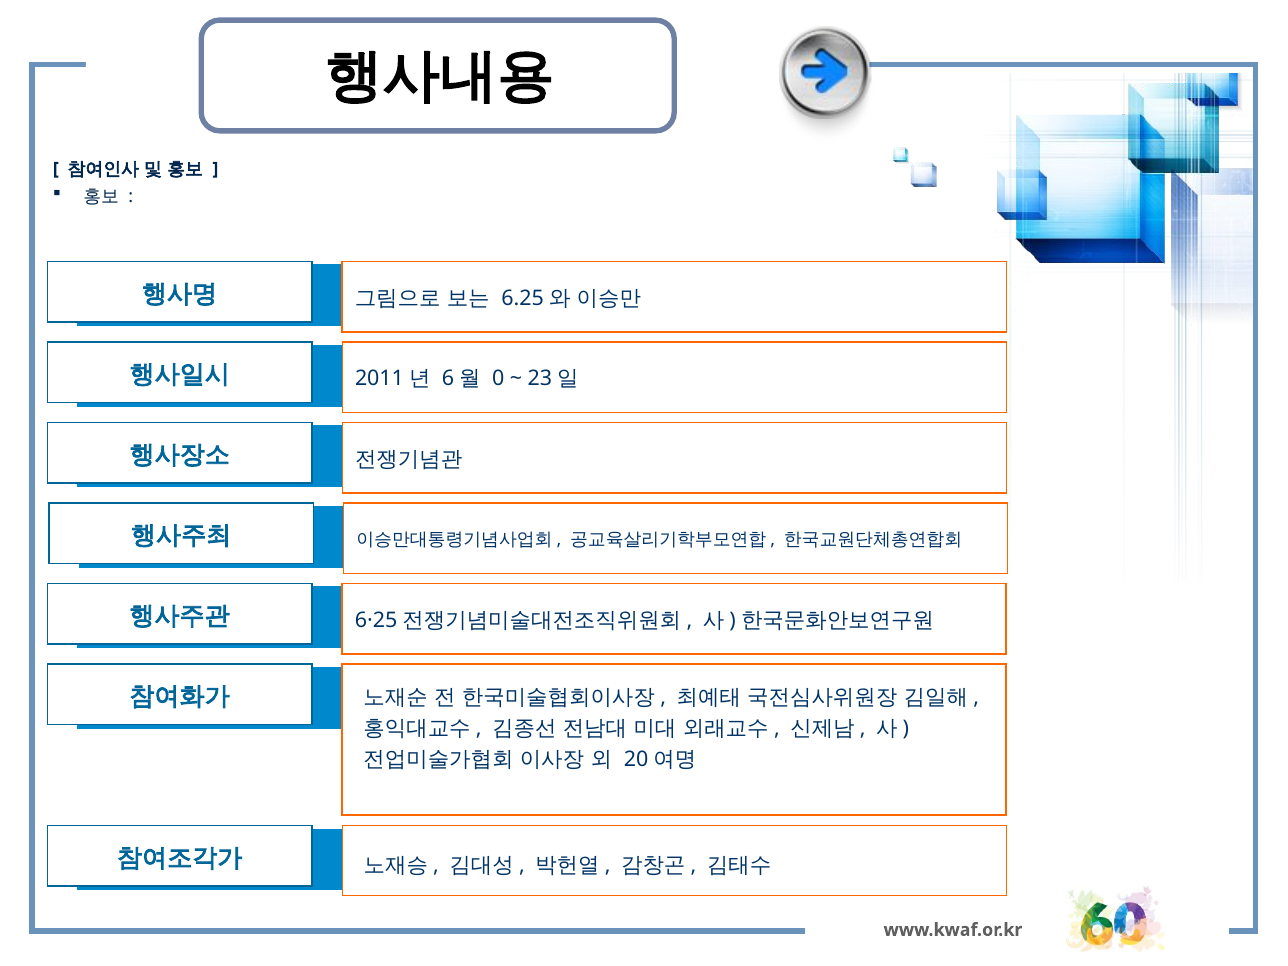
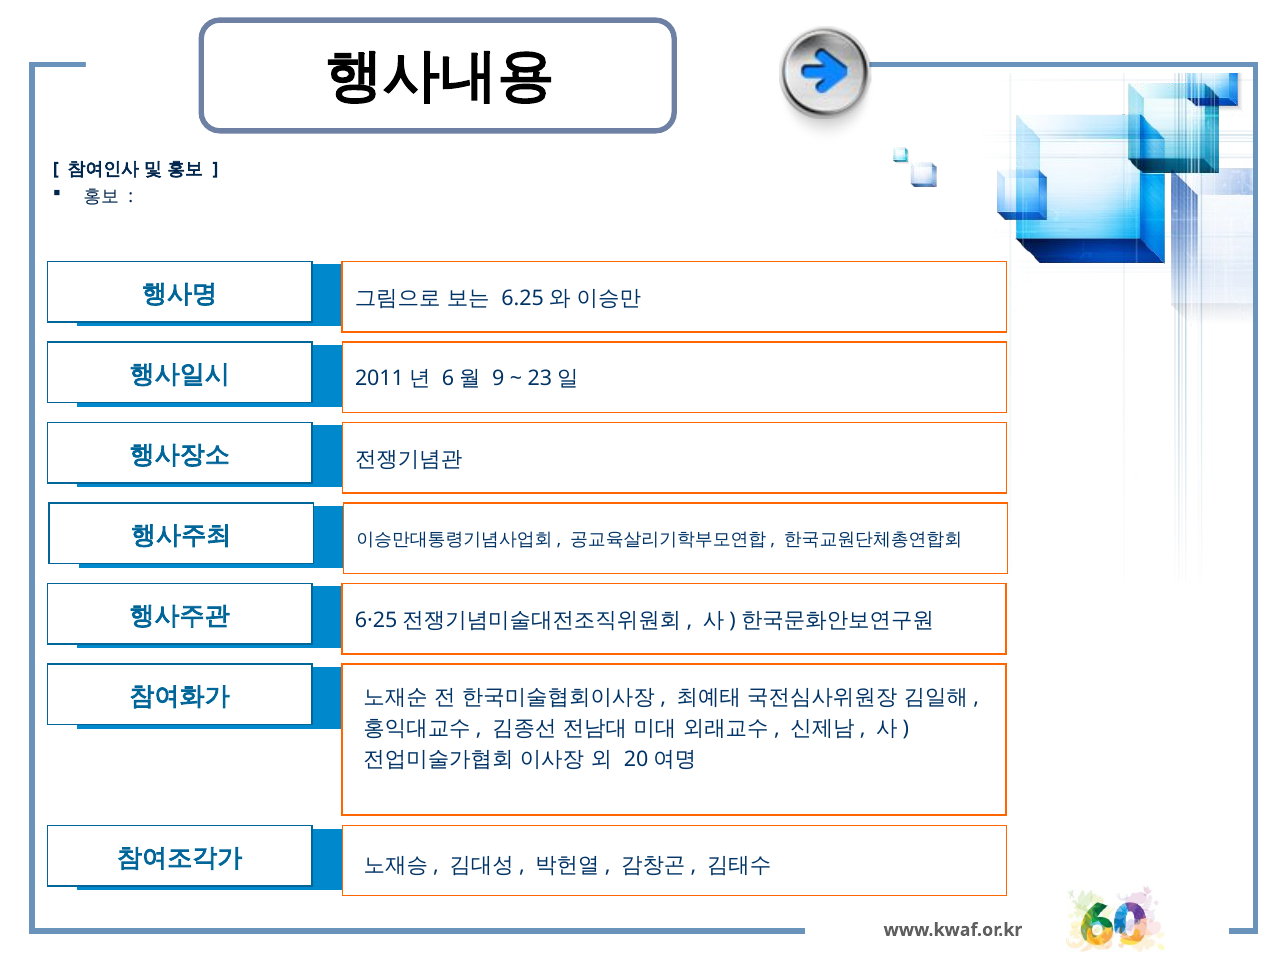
0: 0 -> 9
